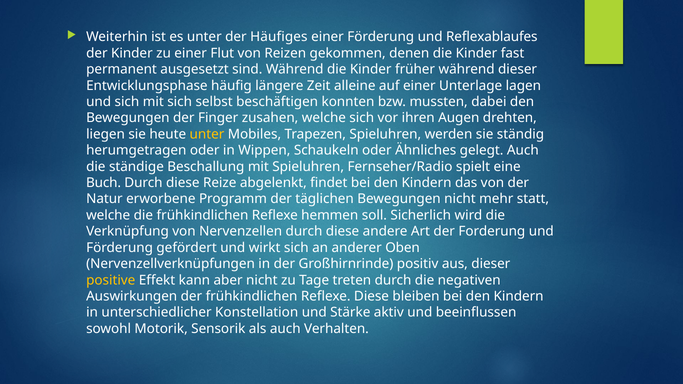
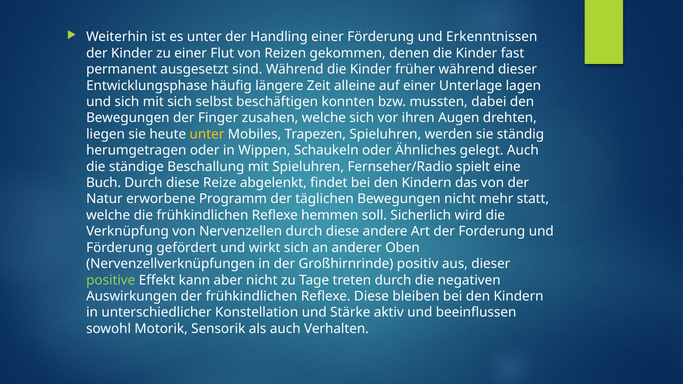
Häufiges: Häufiges -> Handling
Reflexablaufes: Reflexablaufes -> Erkenntnissen
positive colour: yellow -> light green
